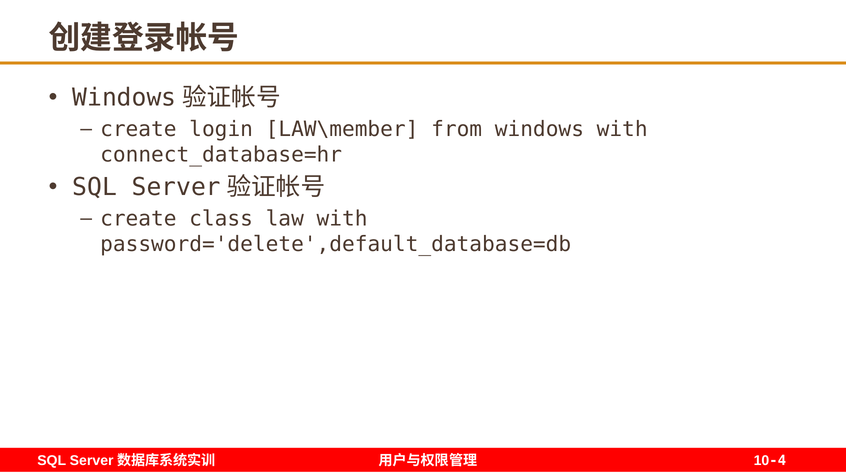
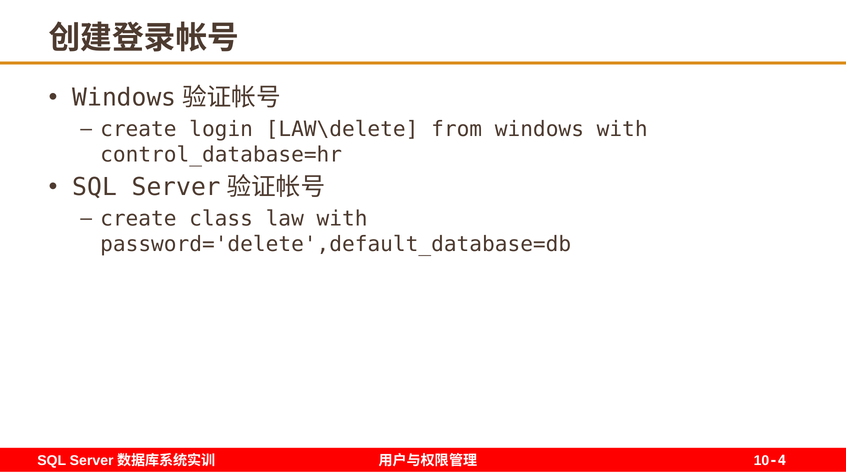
LAW\member: LAW\member -> LAW\delete
connect_database=hr: connect_database=hr -> control_database=hr
